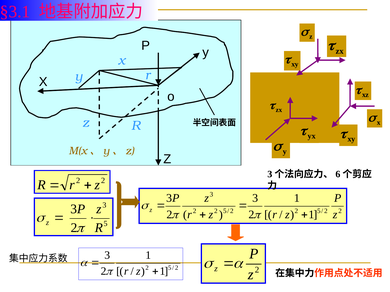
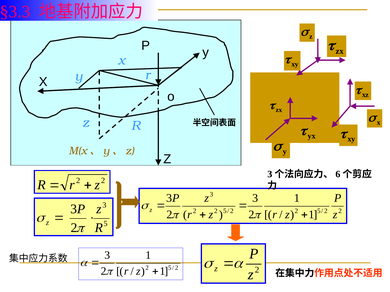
§3.1: §3.1 -> §3.3
